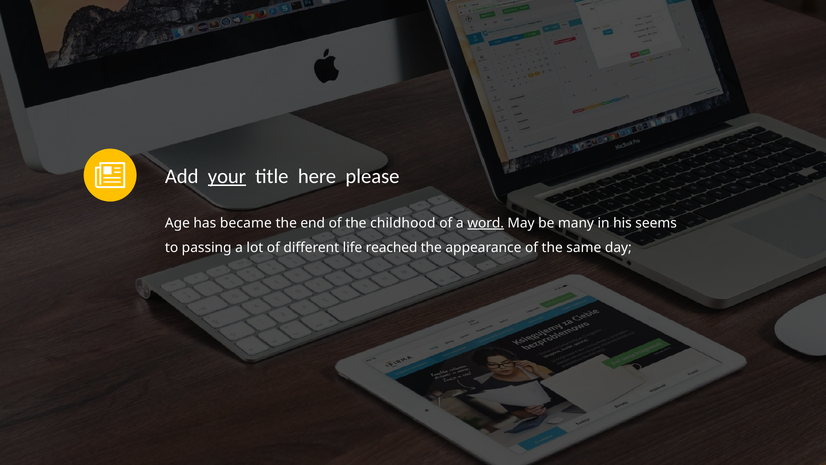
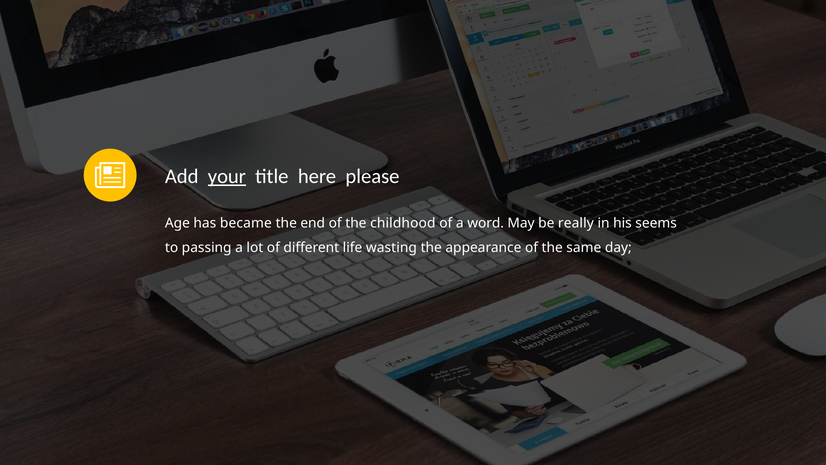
word underline: present -> none
many: many -> really
reached: reached -> wasting
